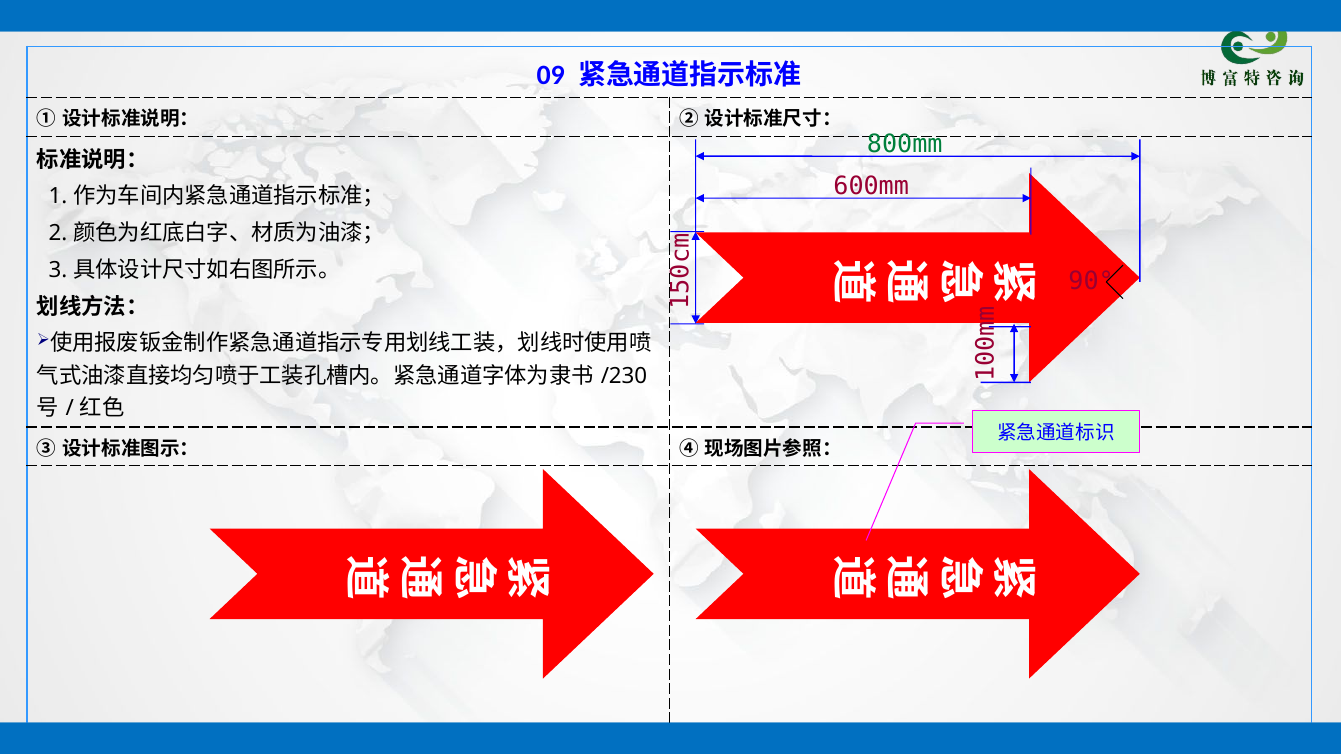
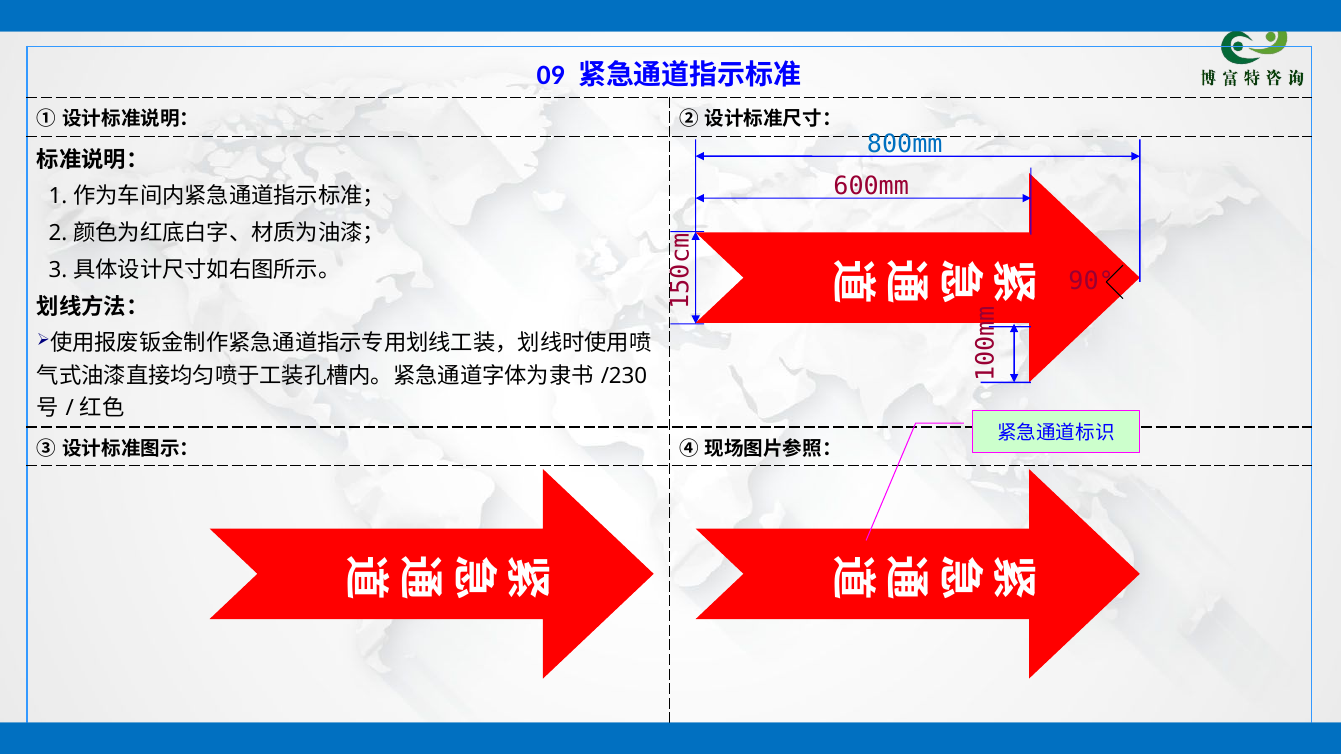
800mm colour: green -> blue
